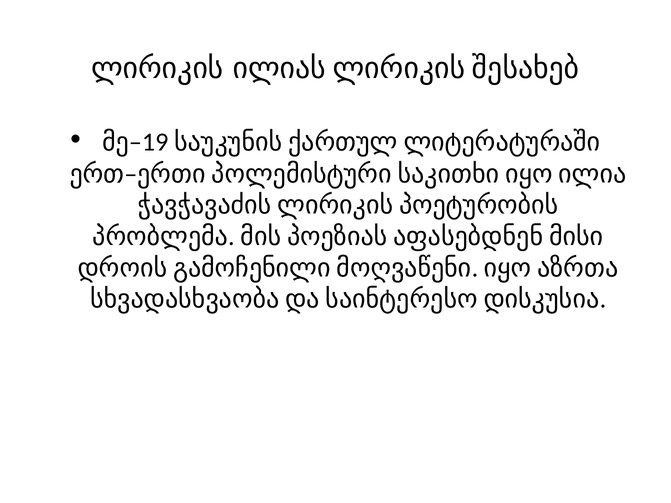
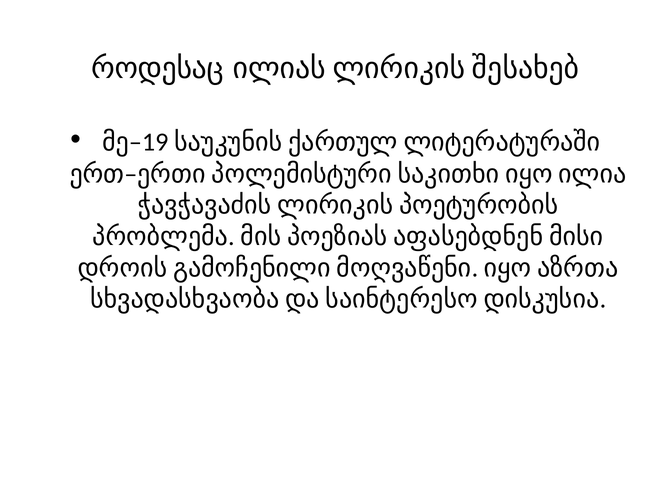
ლირიკის: ლირიკის -> როდესაც
